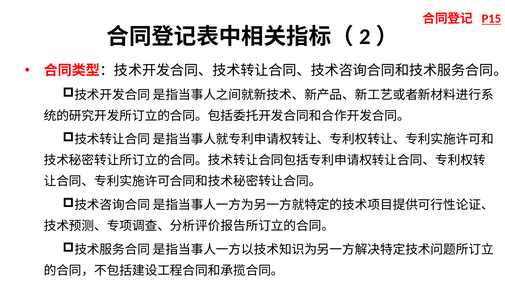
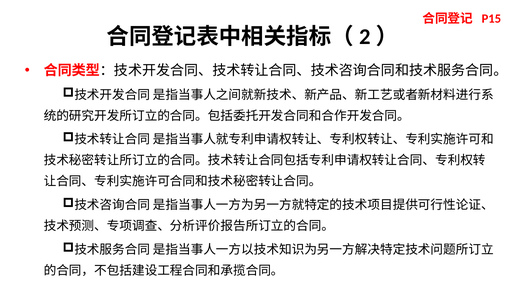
P15 underline: present -> none
